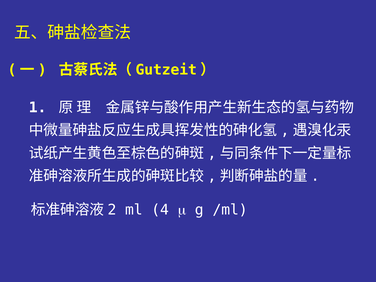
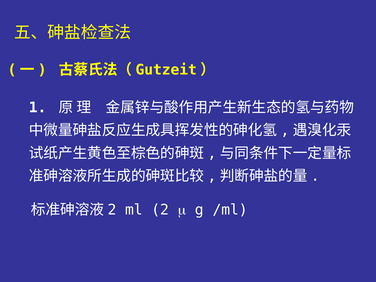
4: 4 -> 2
